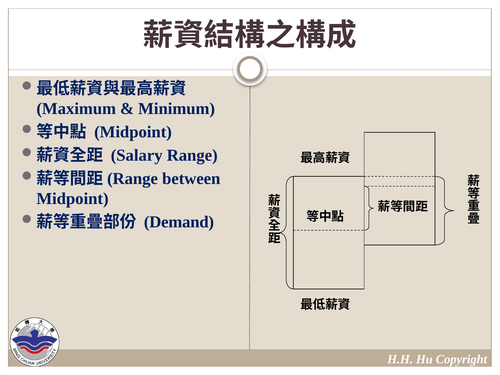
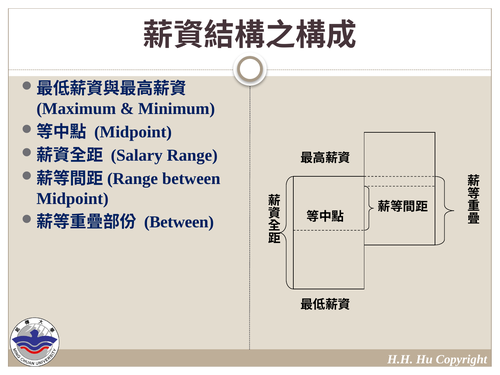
Demand at (179, 222): Demand -> Between
